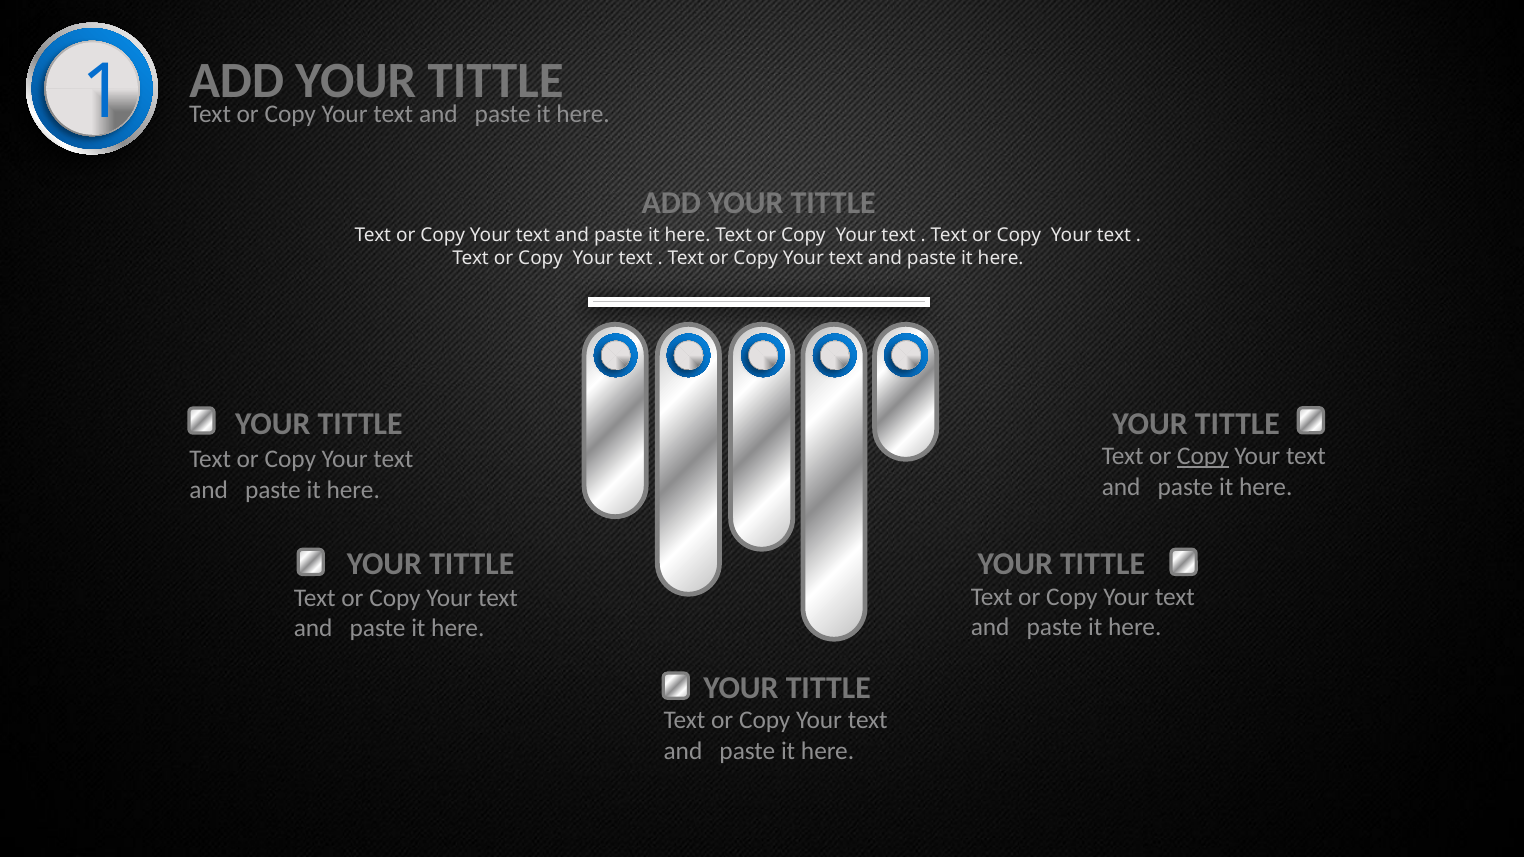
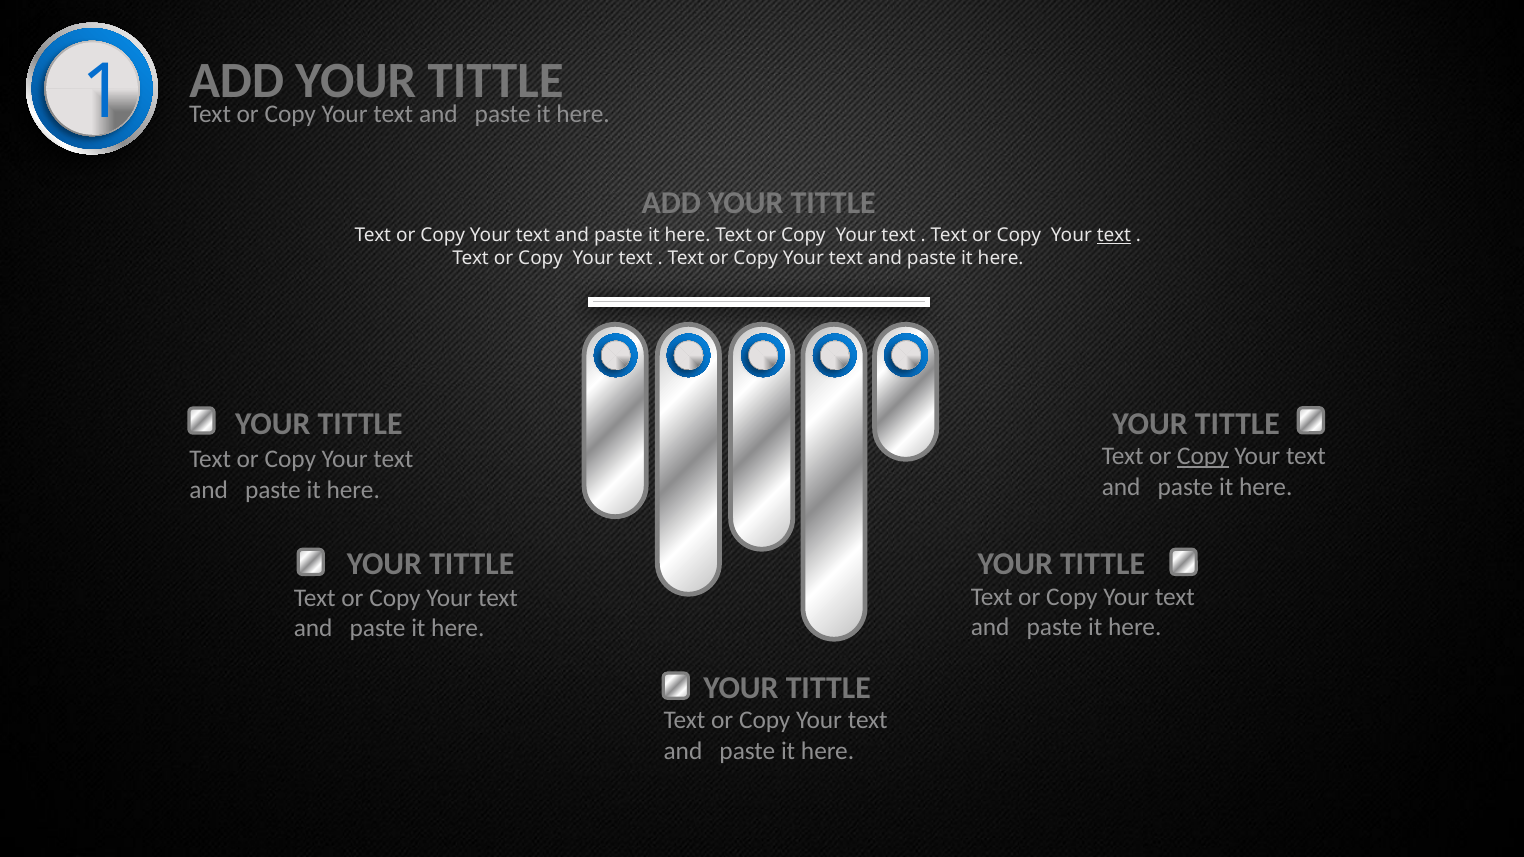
text at (1114, 235) underline: none -> present
